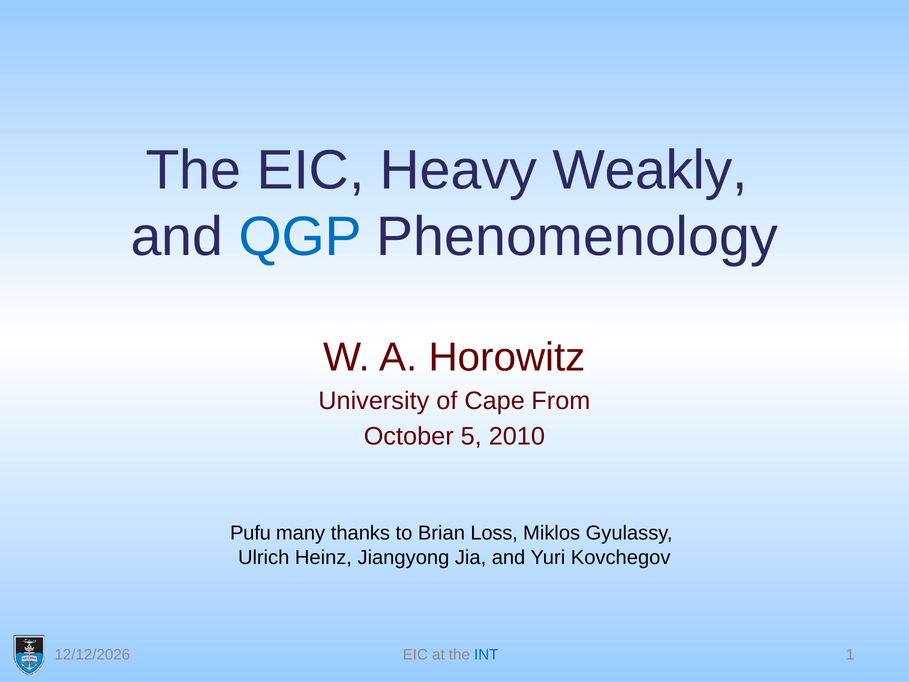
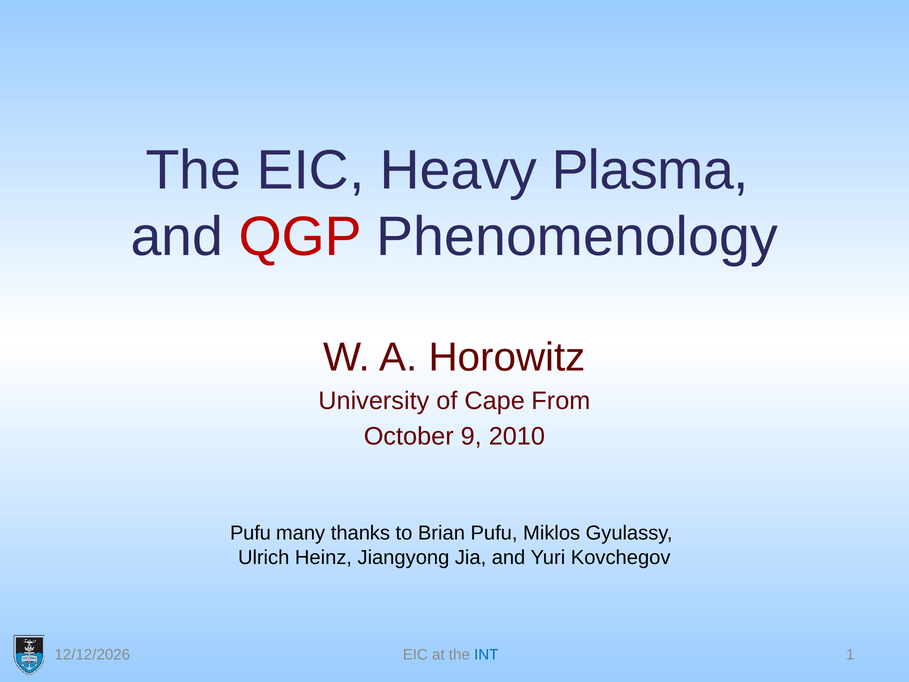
Weakly: Weakly -> Plasma
QGP colour: blue -> red
5: 5 -> 9
Brian Loss: Loss -> Pufu
